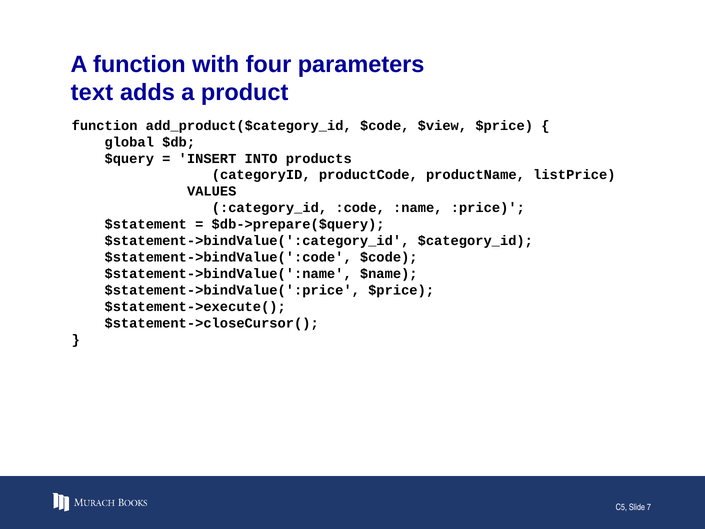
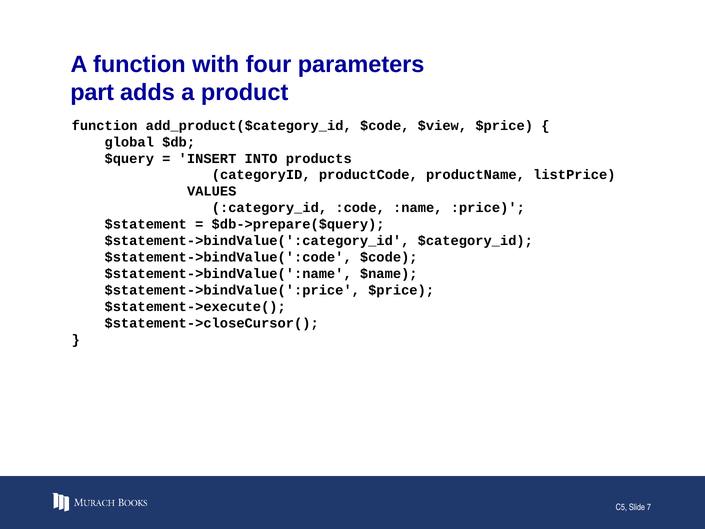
text: text -> part
